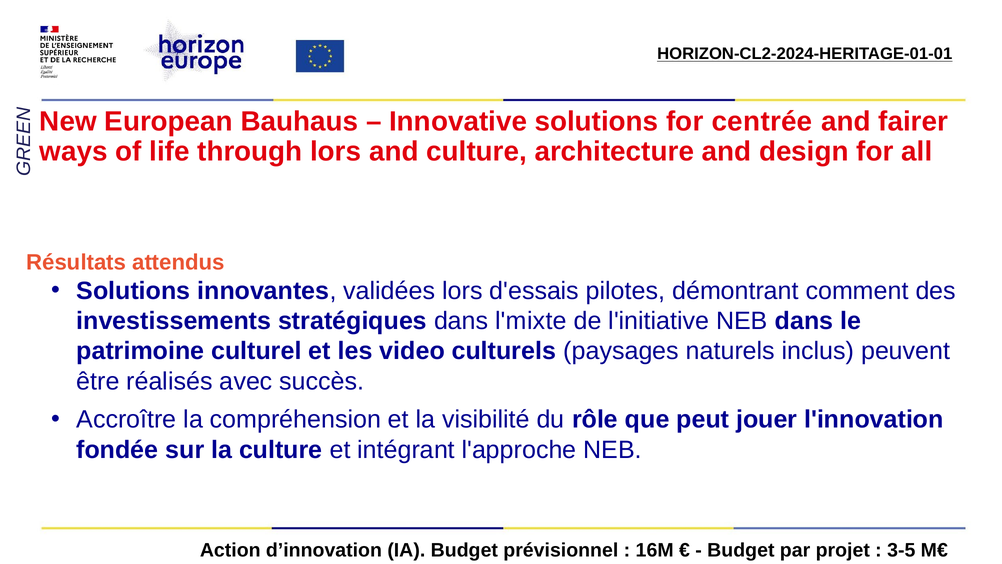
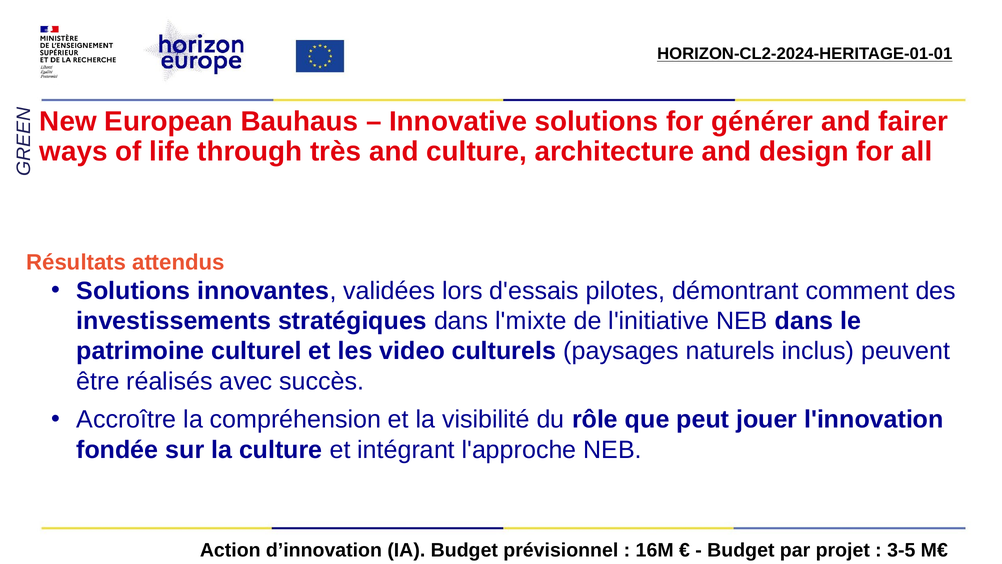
centrée: centrée -> générer
through lors: lors -> très
